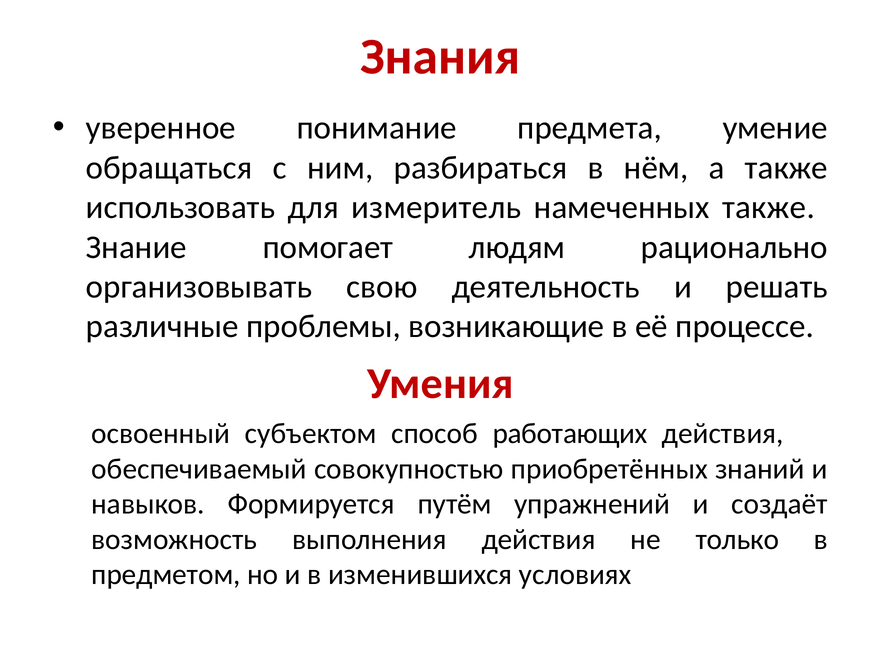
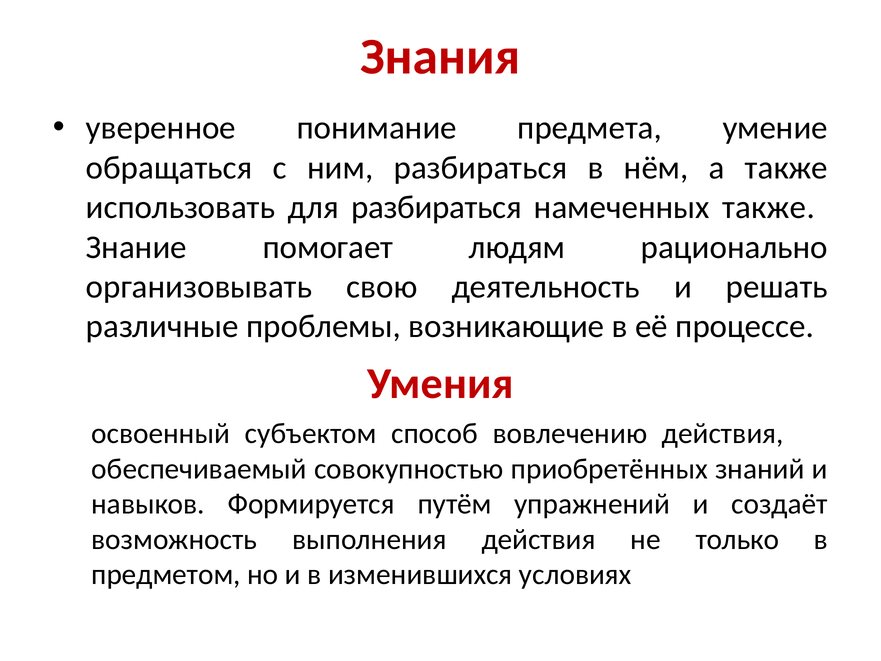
для измеритель: измеритель -> разбираться
работающих: работающих -> вовлечению
